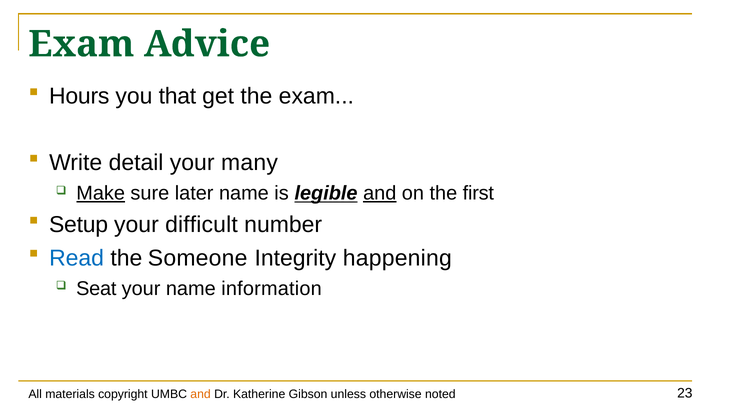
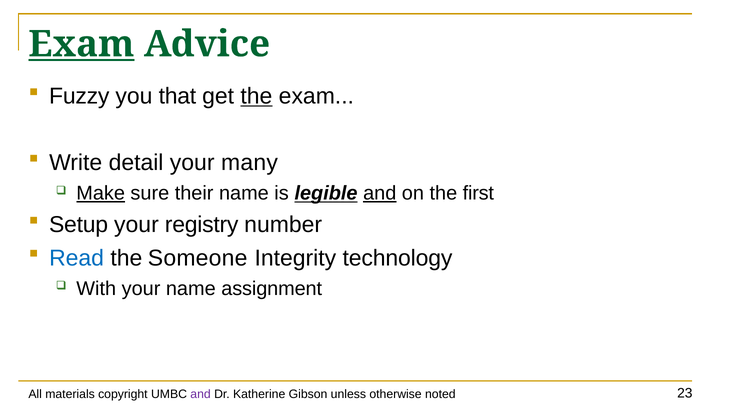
Exam at (81, 44) underline: none -> present
Hours: Hours -> Fuzzy
the at (256, 96) underline: none -> present
later: later -> their
difficult: difficult -> registry
happening: happening -> technology
Seat: Seat -> With
information: information -> assignment
and at (201, 395) colour: orange -> purple
